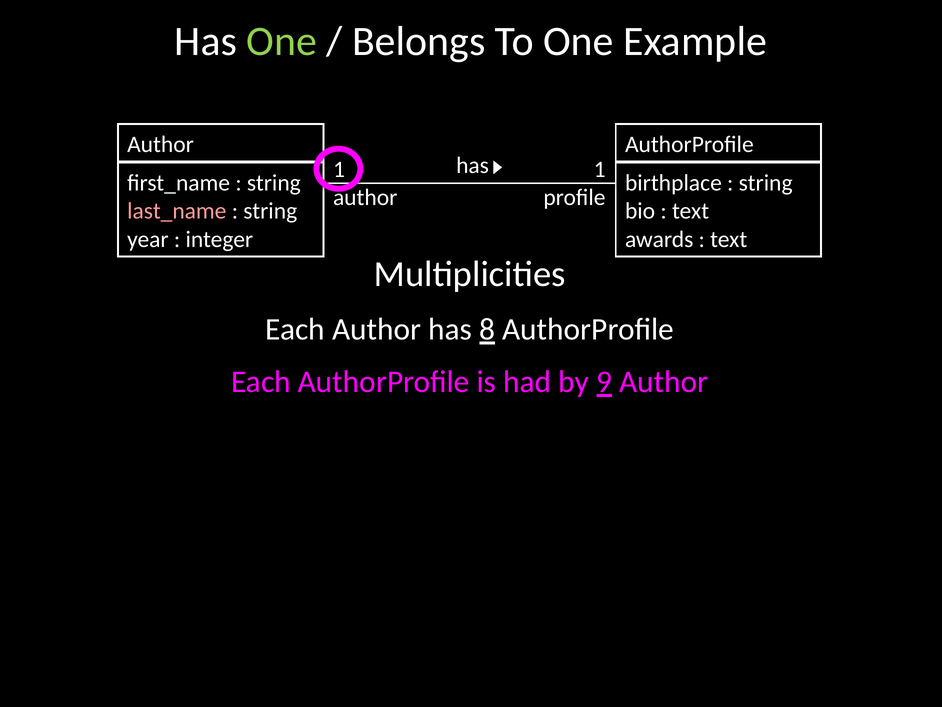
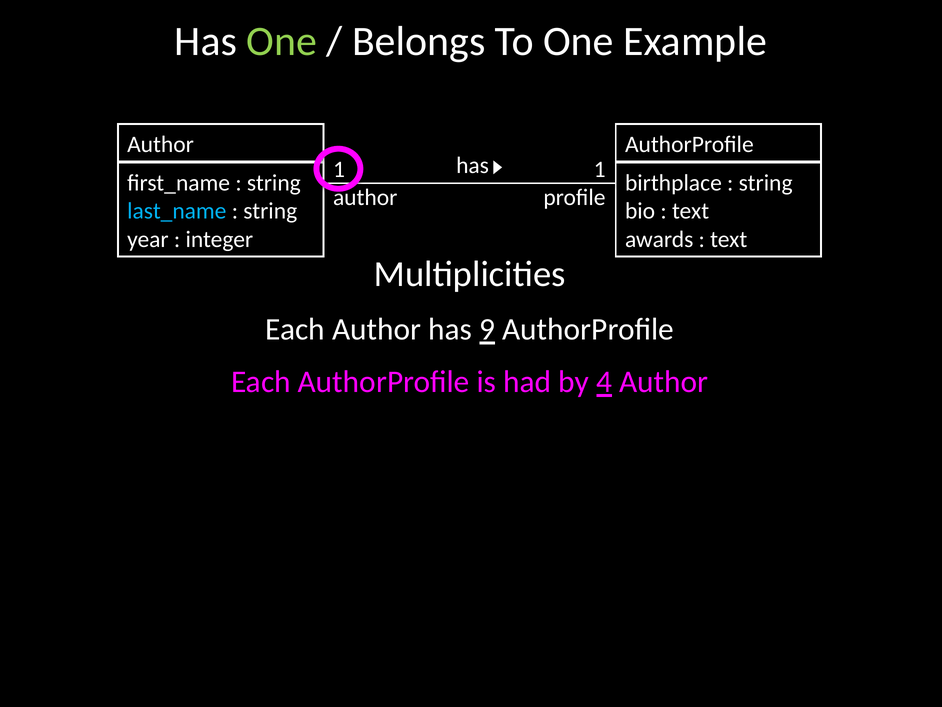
last_name colour: pink -> light blue
8: 8 -> 9
9: 9 -> 4
